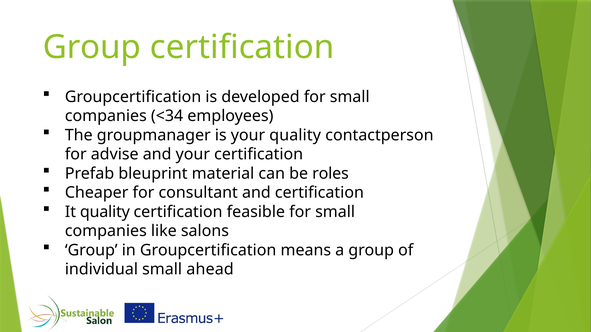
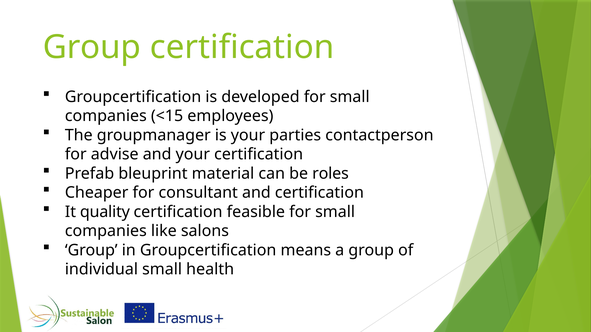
<34: <34 -> <15
your quality: quality -> parties
ahead: ahead -> health
